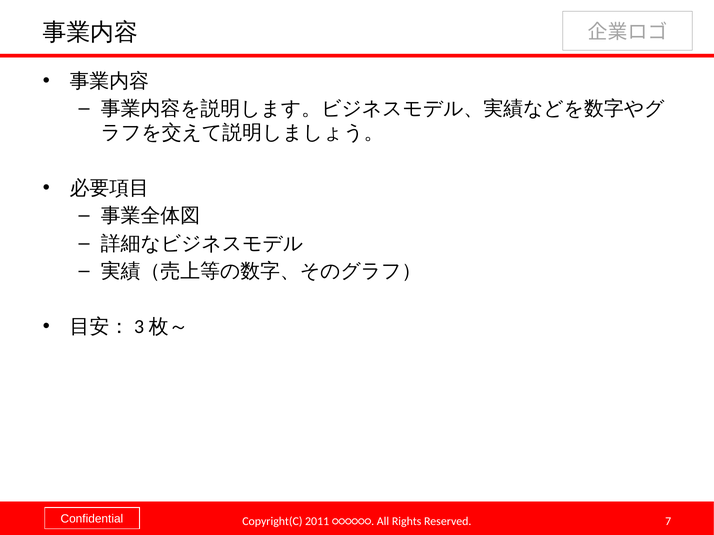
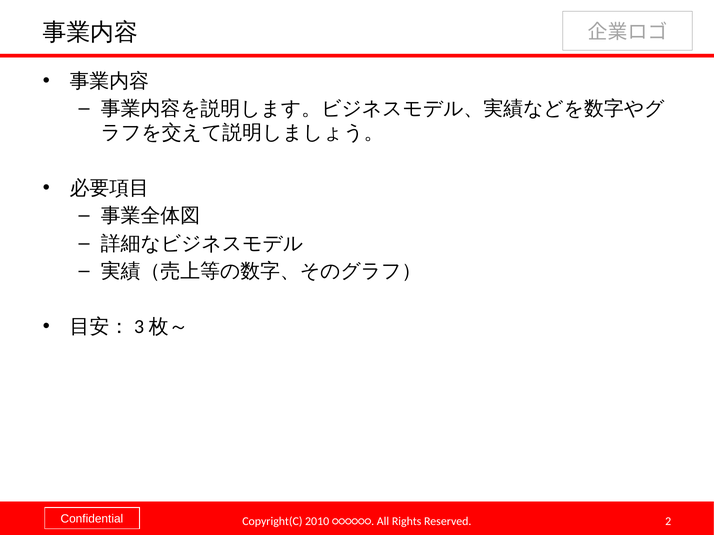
2011: 2011 -> 2010
7: 7 -> 2
